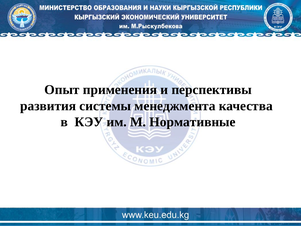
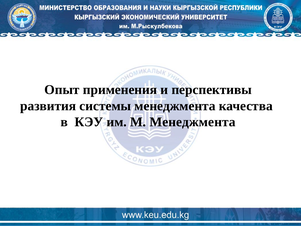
М Нормативные: Нормативные -> Менеджмента
